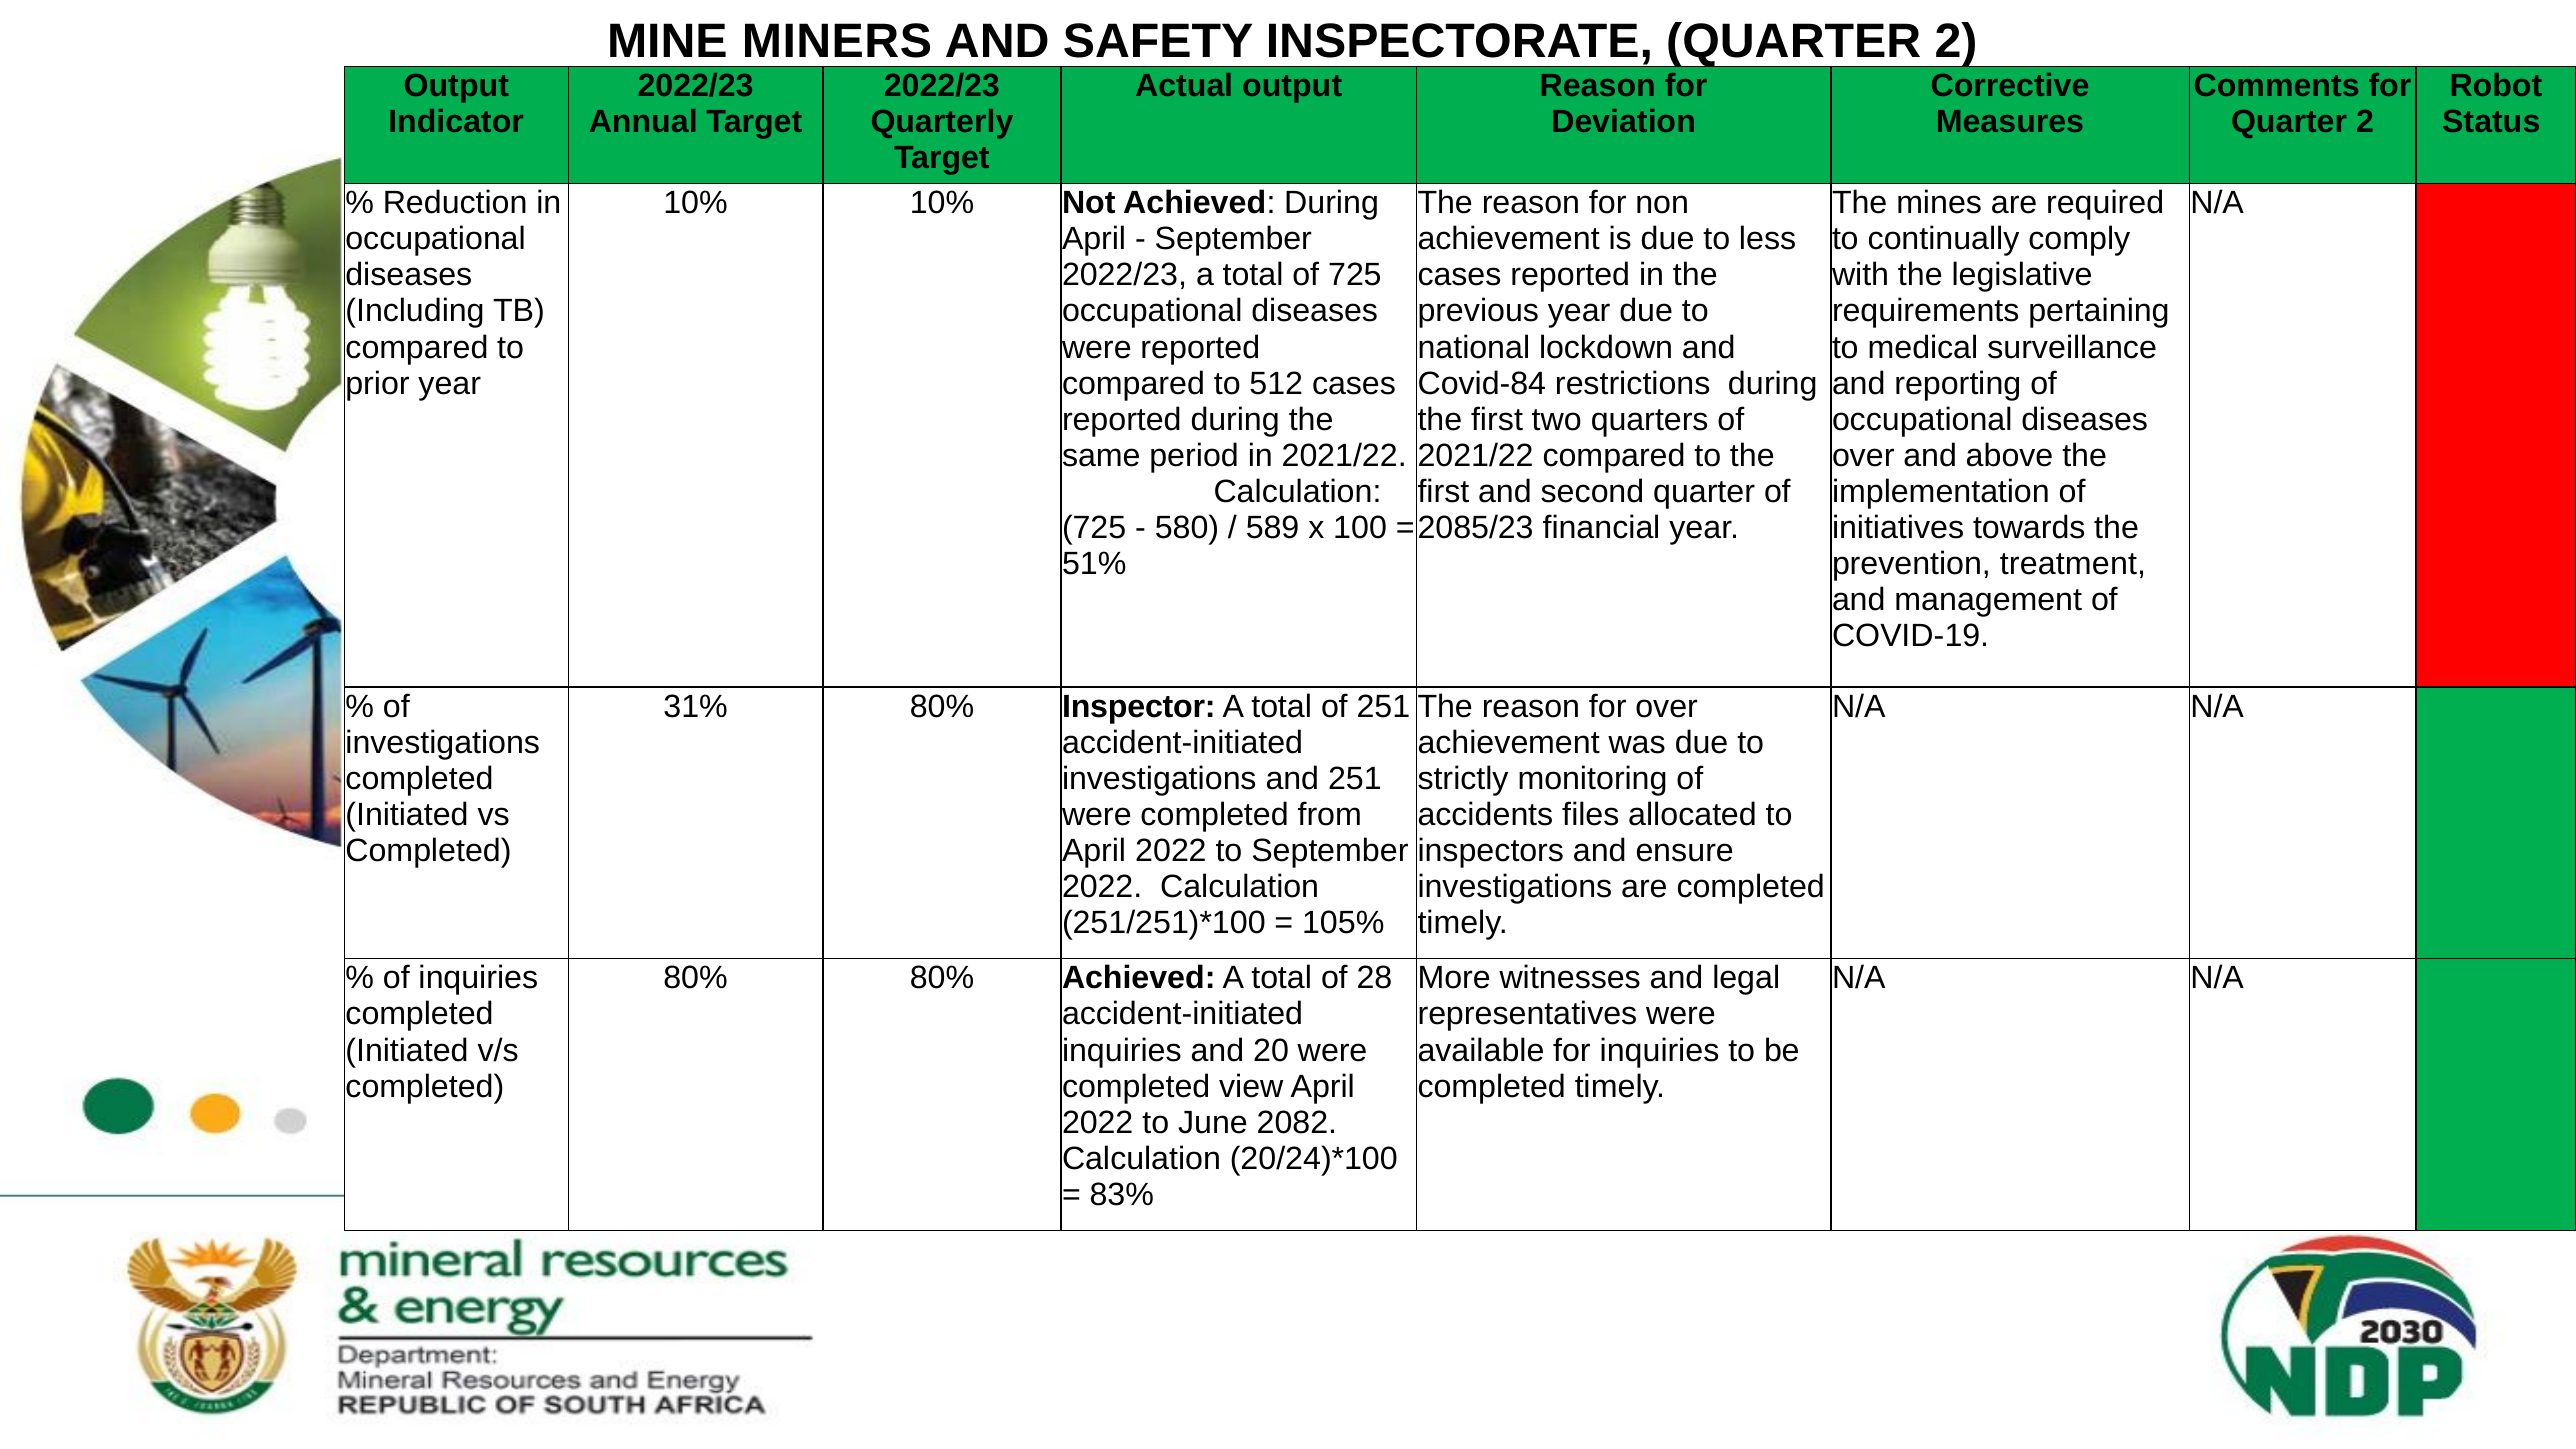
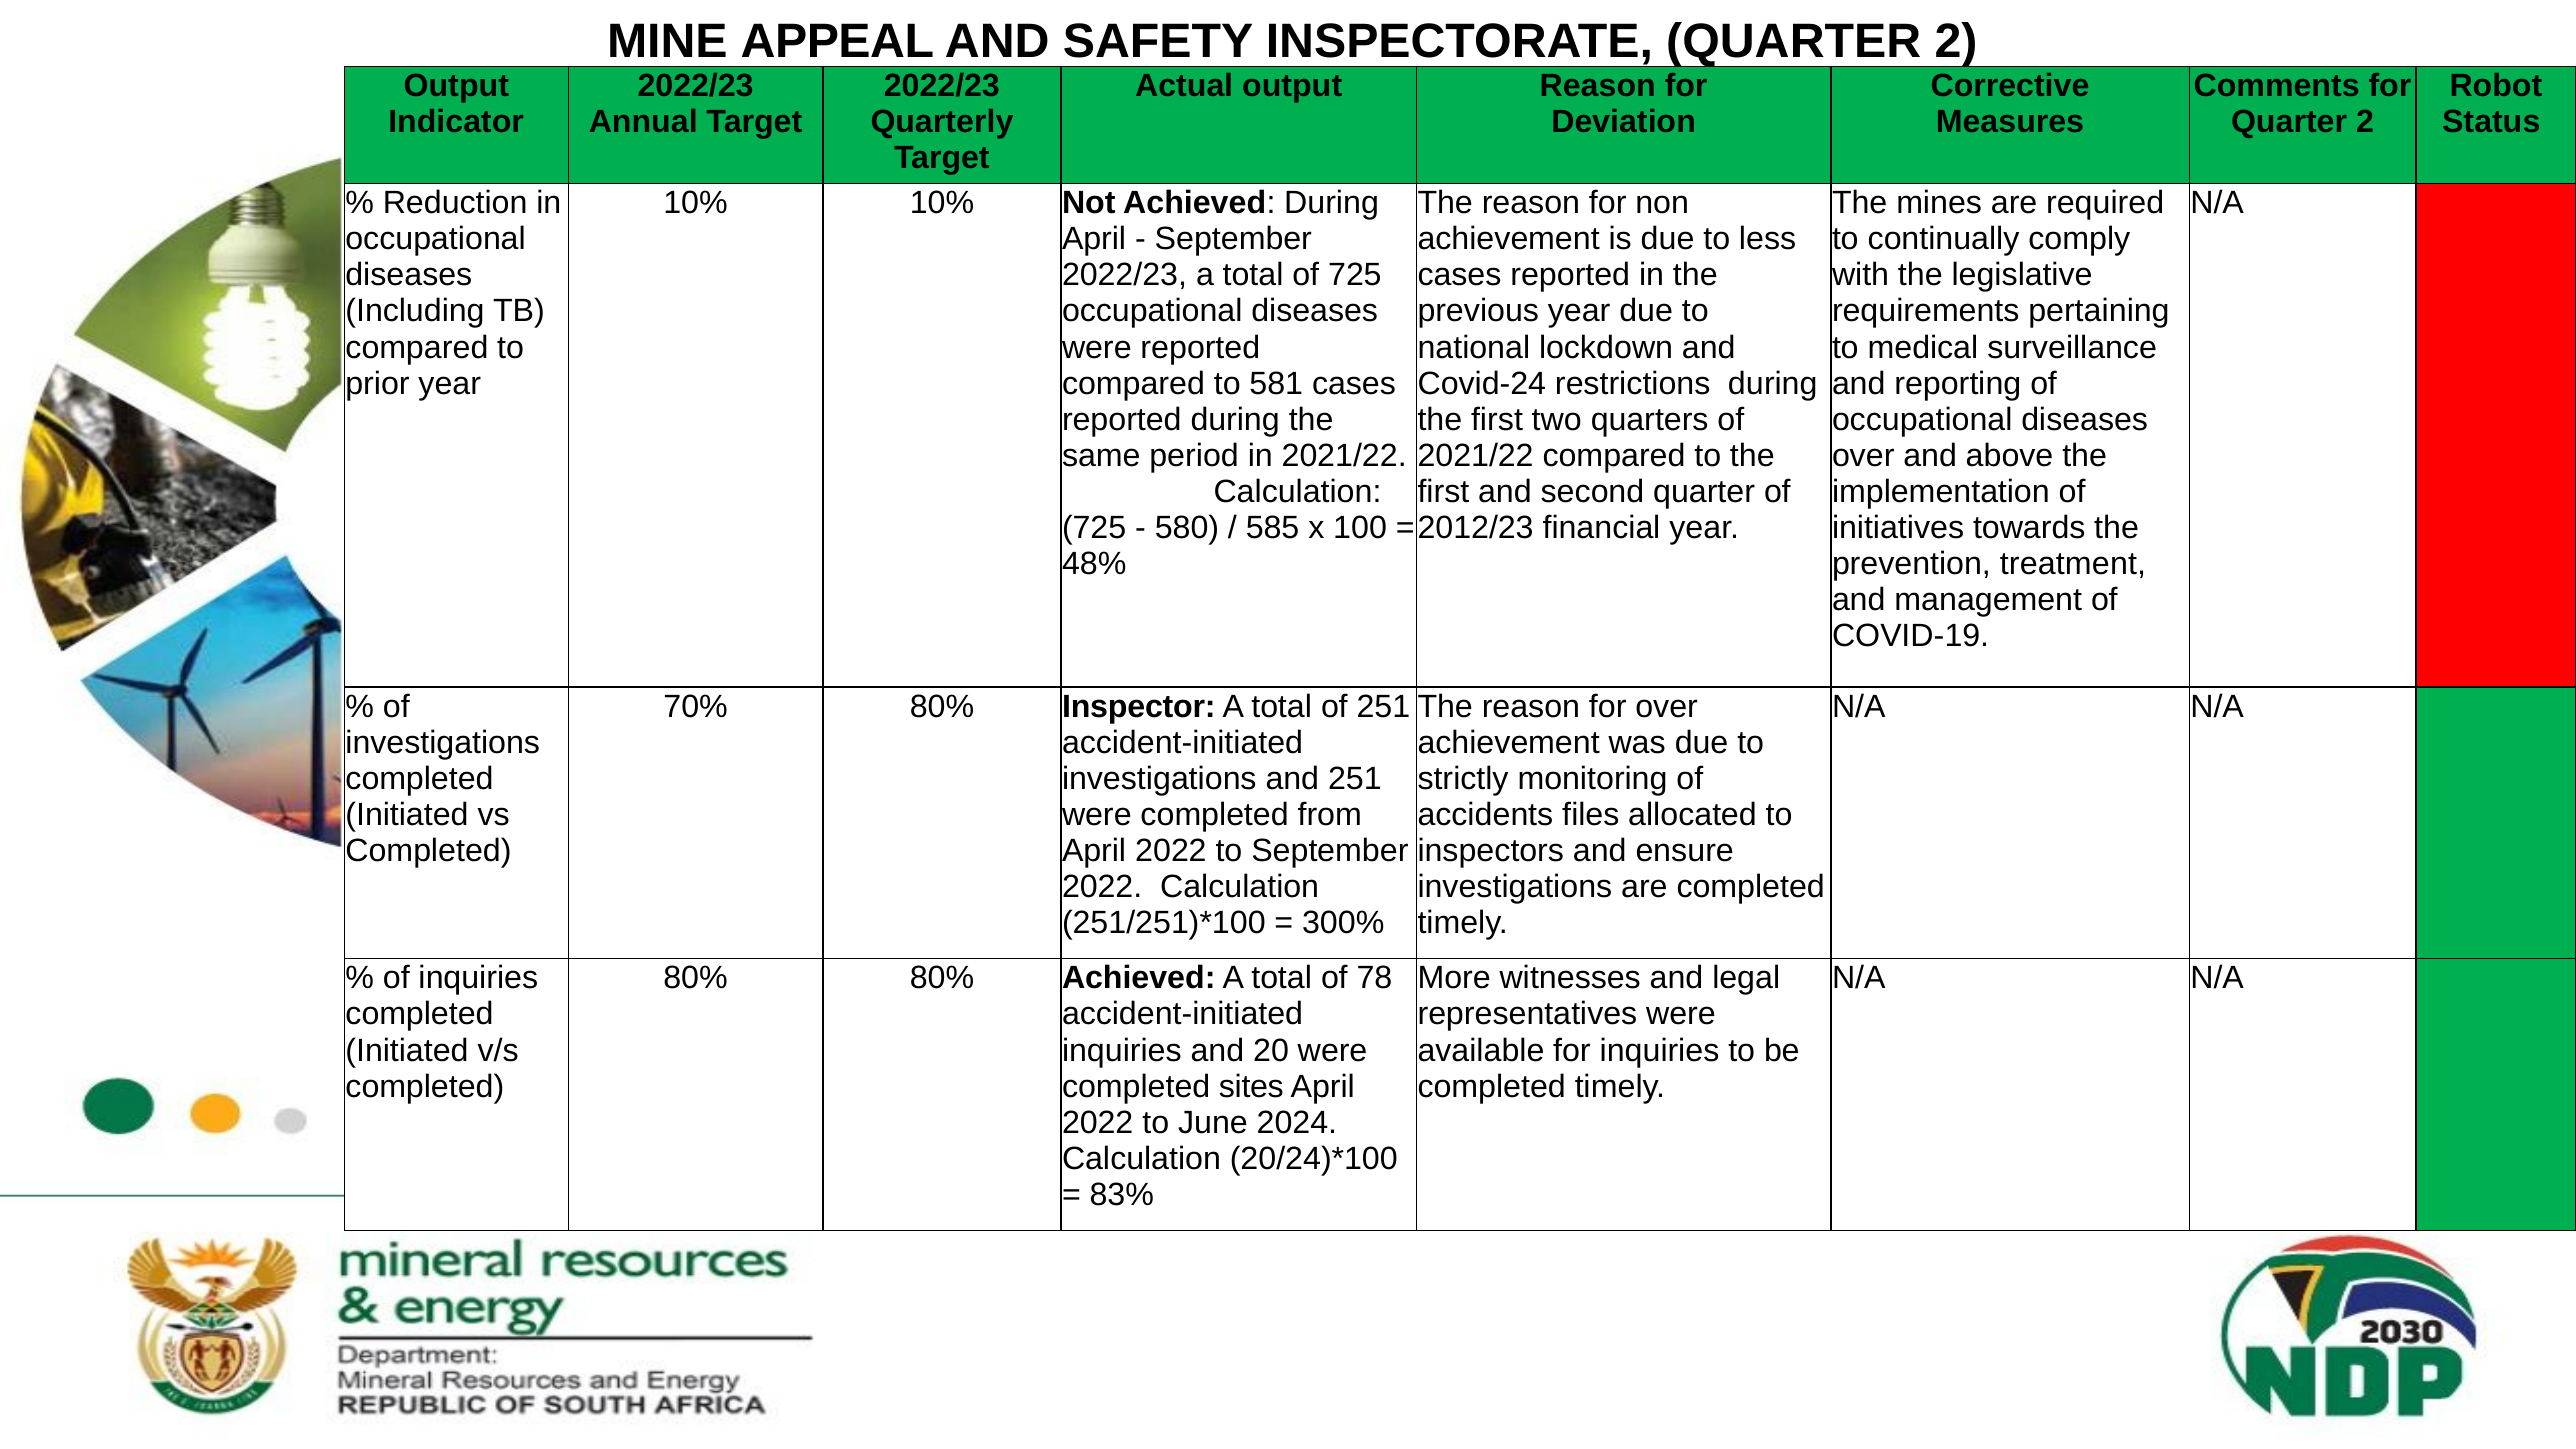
MINERS: MINERS -> APPEAL
512: 512 -> 581
Covid-84: Covid-84 -> Covid-24
589: 589 -> 585
2085/23: 2085/23 -> 2012/23
51%: 51% -> 48%
31%: 31% -> 70%
105%: 105% -> 300%
28: 28 -> 78
view: view -> sites
2082: 2082 -> 2024
